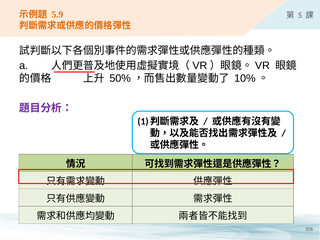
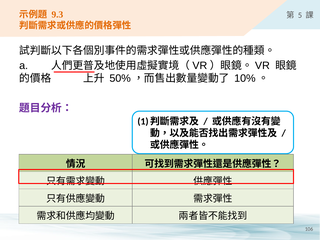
5.9: 5.9 -> 9.3
